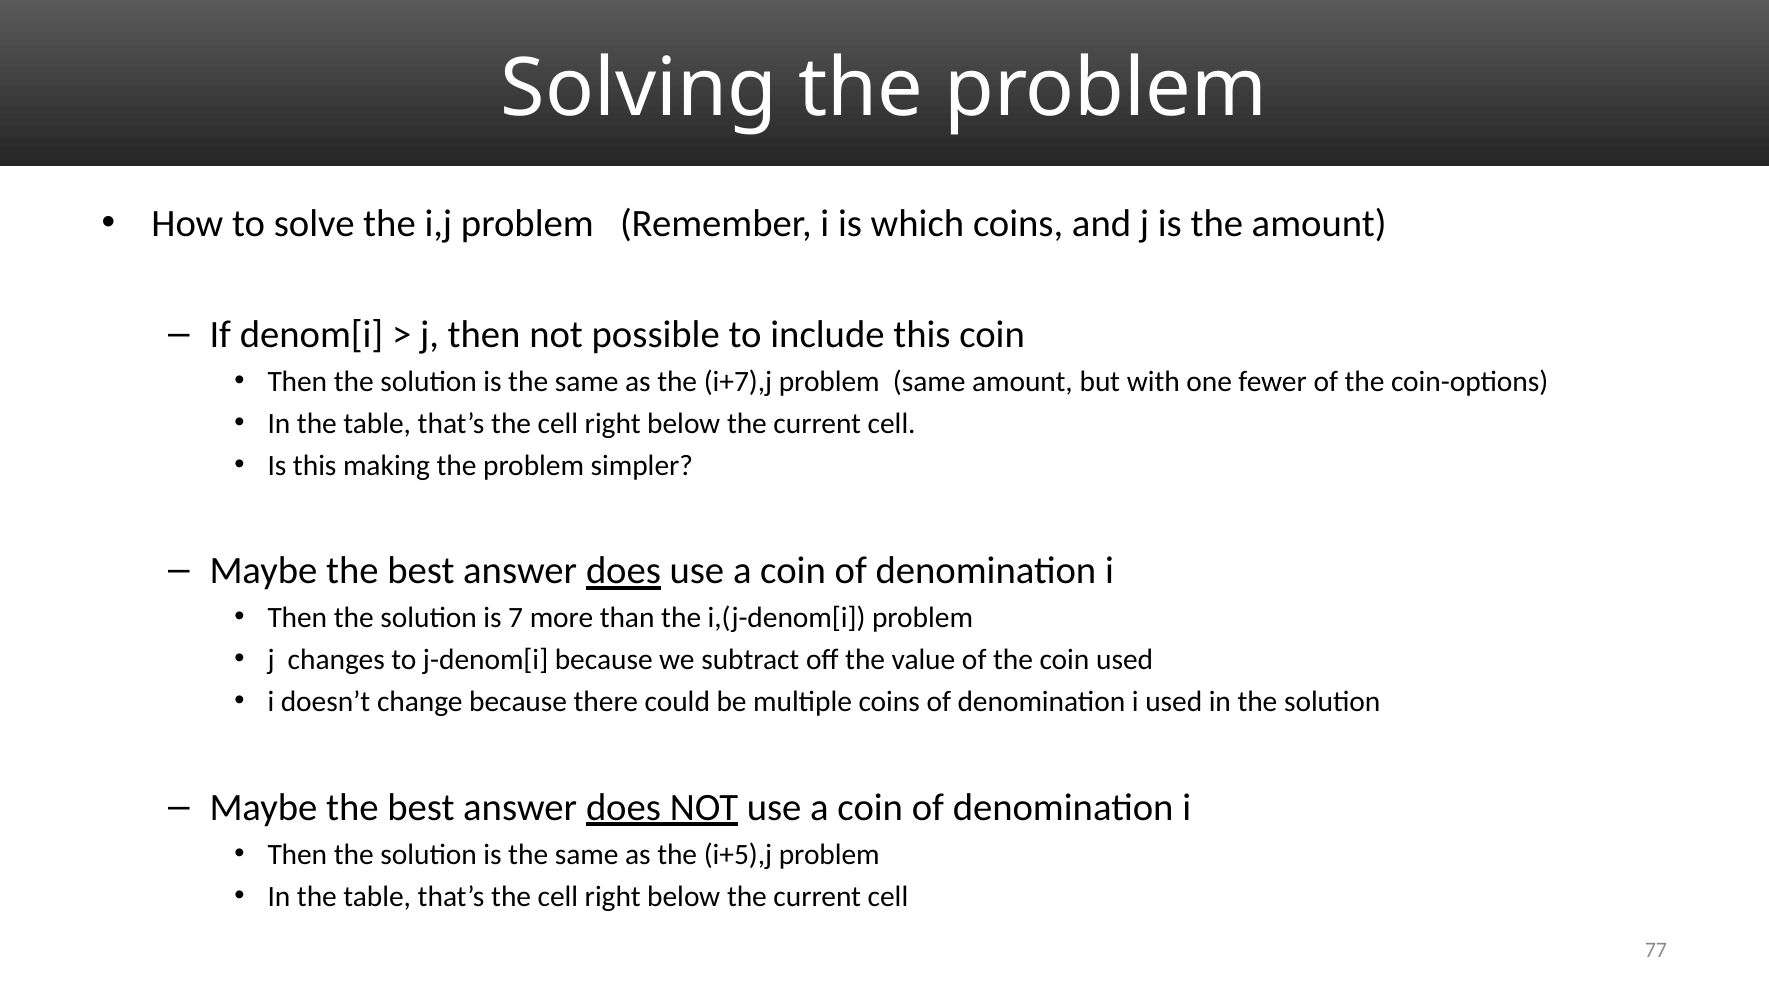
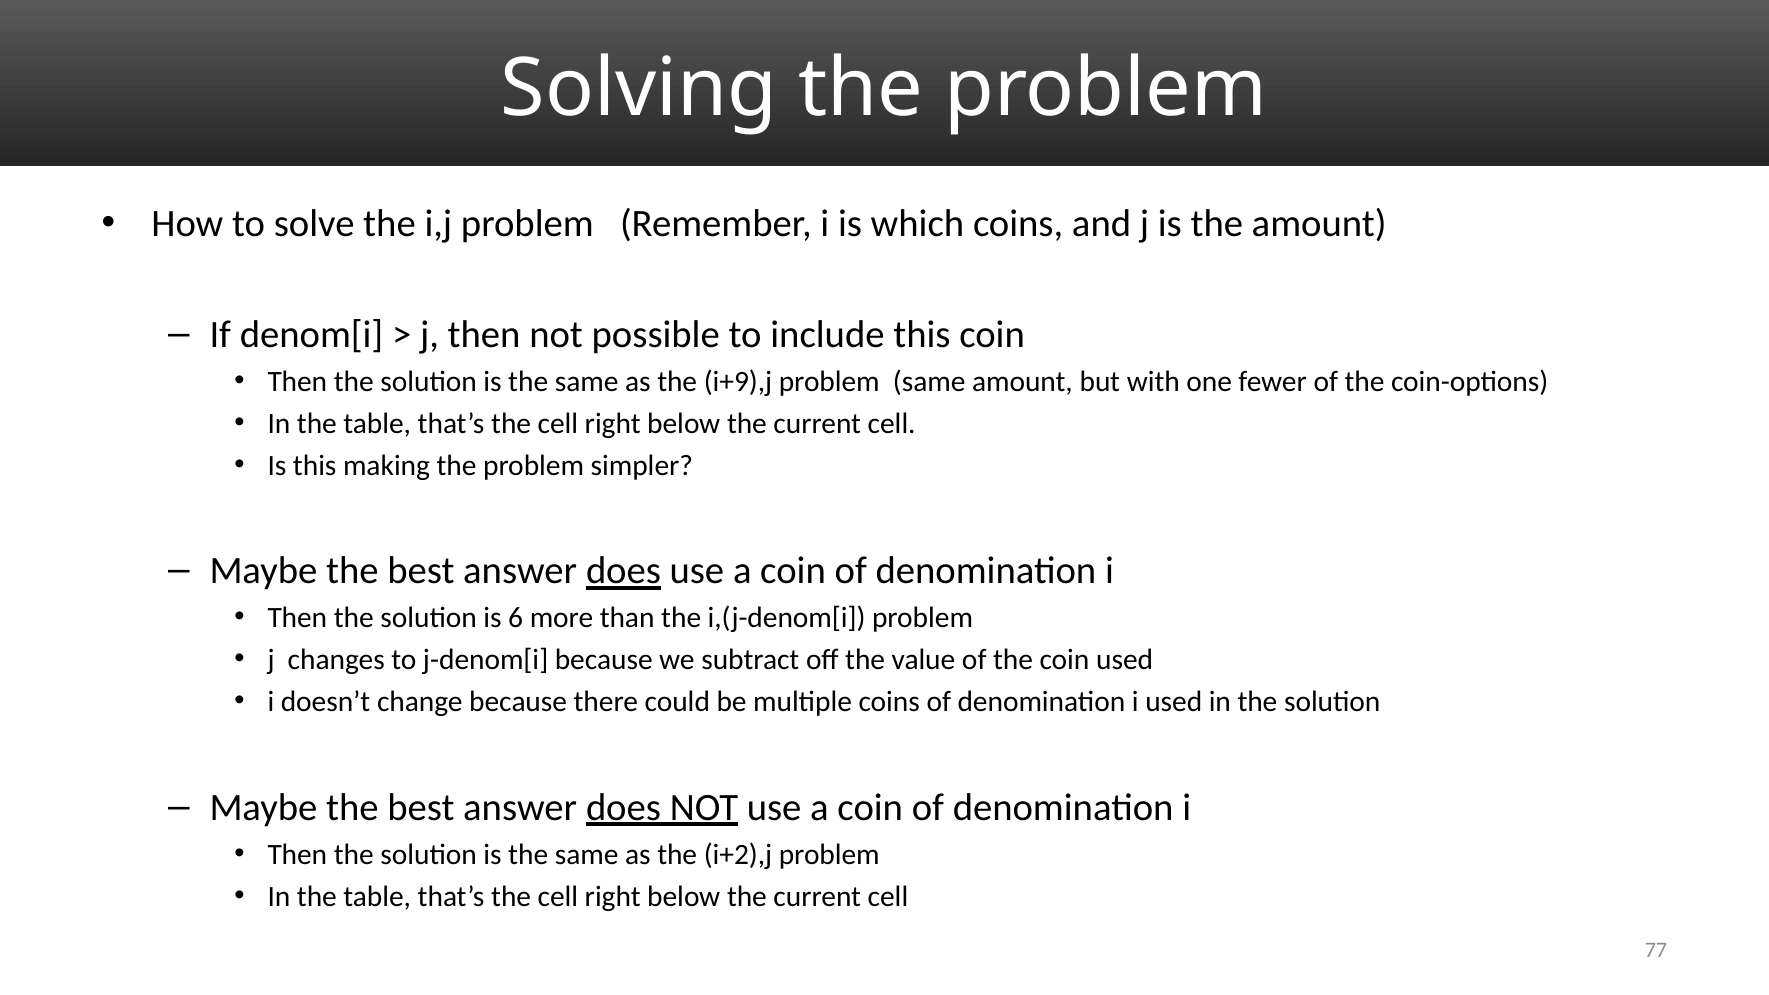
i+7),j: i+7),j -> i+9),j
7: 7 -> 6
i+5),j: i+5),j -> i+2),j
